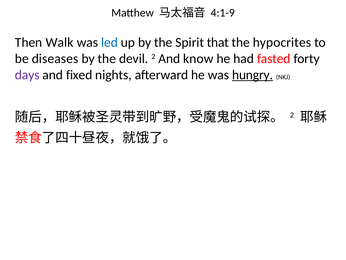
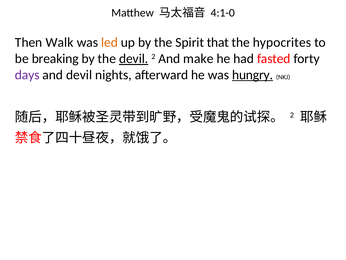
4:1-9: 4:1-9 -> 4:1-0
led colour: blue -> orange
diseases: diseases -> breaking
devil at (134, 59) underline: none -> present
know: know -> make
and fixed: fixed -> devil
